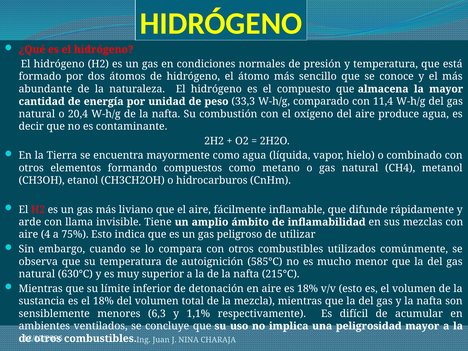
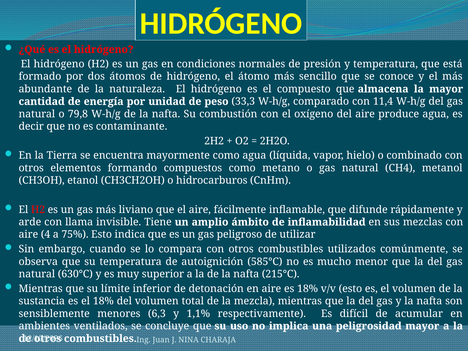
20,4: 20,4 -> 79,8
